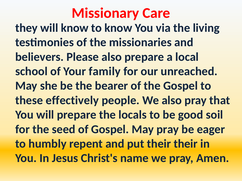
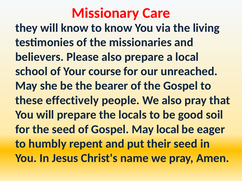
family: family -> course
May pray: pray -> local
their their: their -> seed
